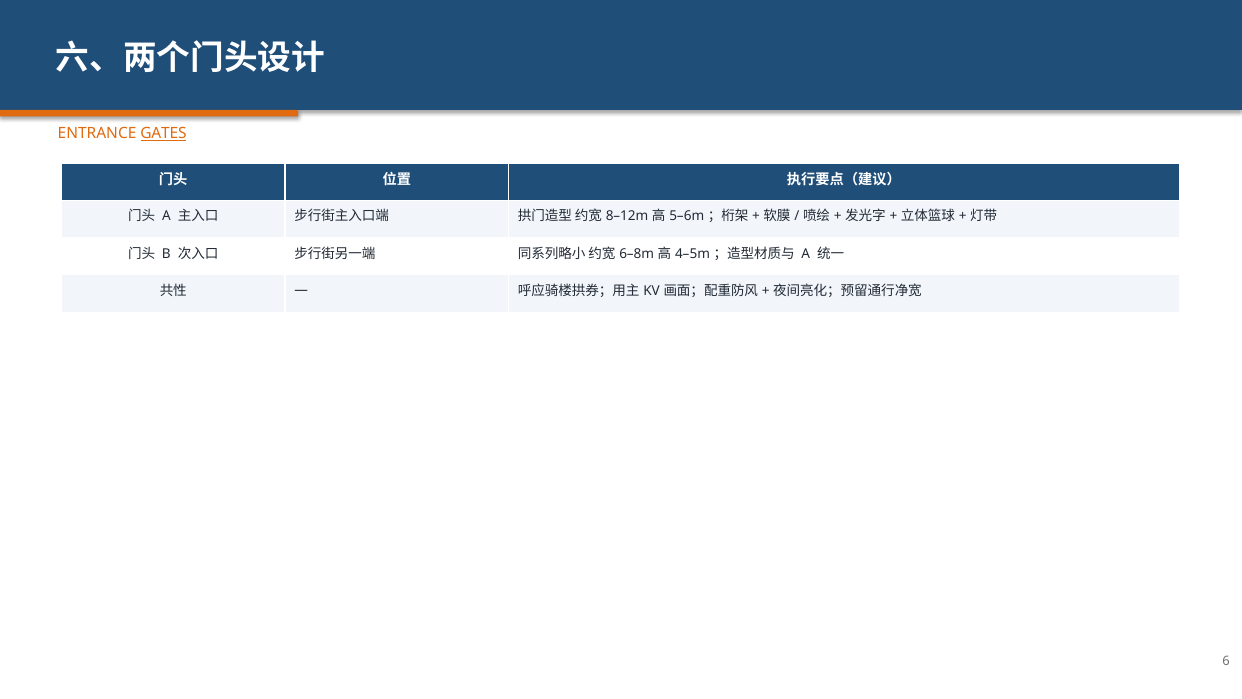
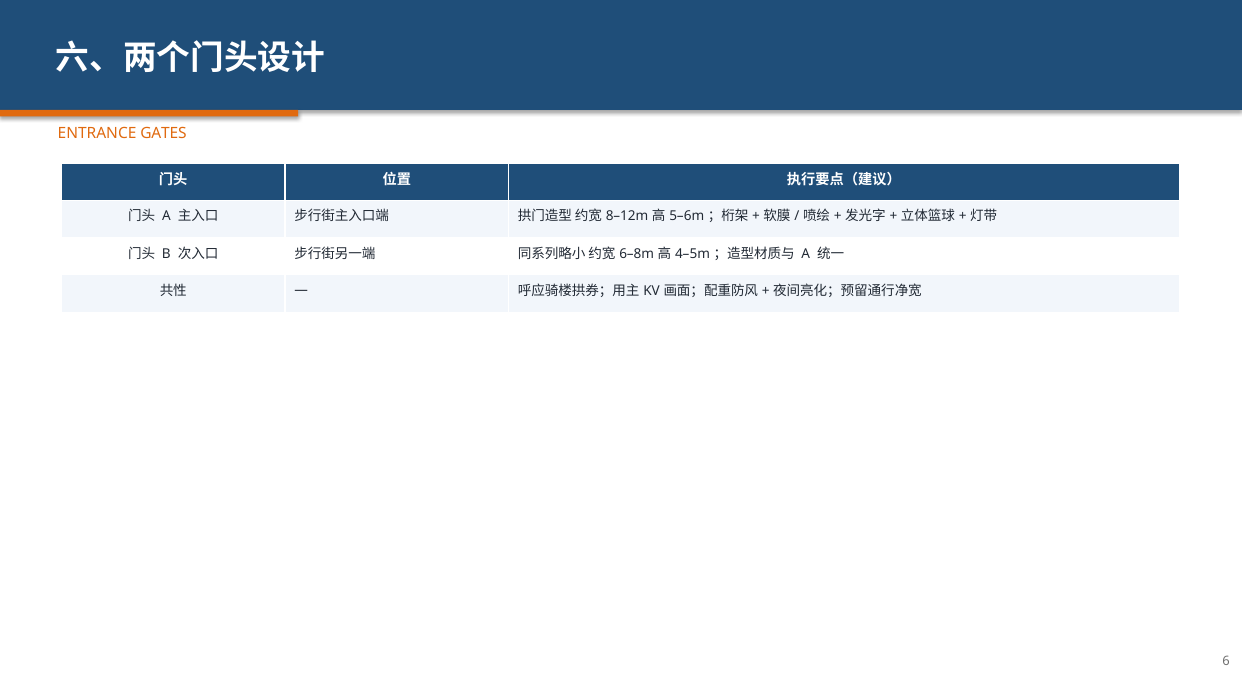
GATES underline: present -> none
